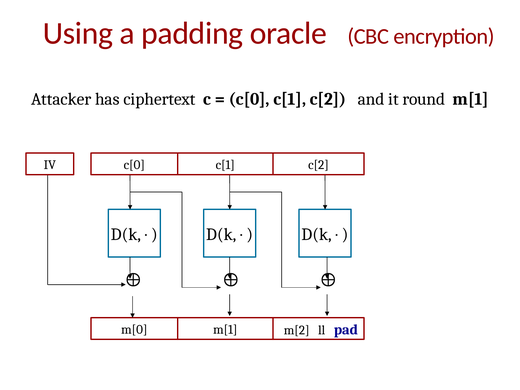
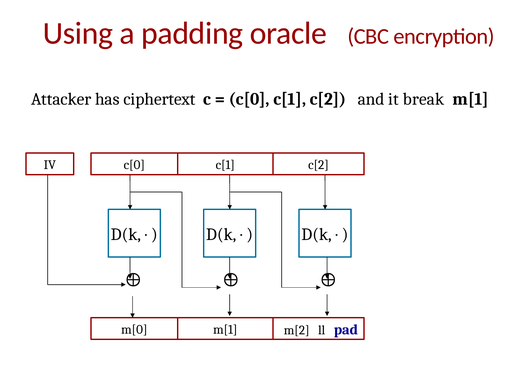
round: round -> break
